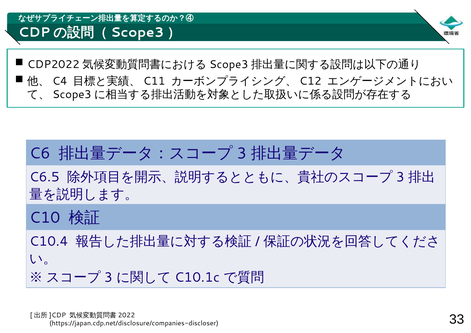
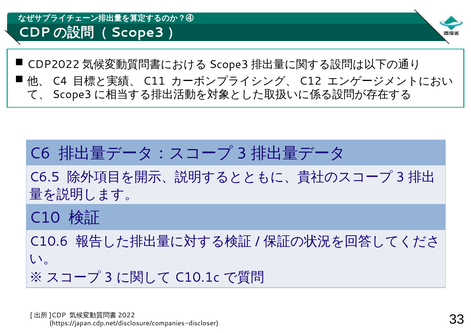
C10.4: C10.4 -> C10.6
